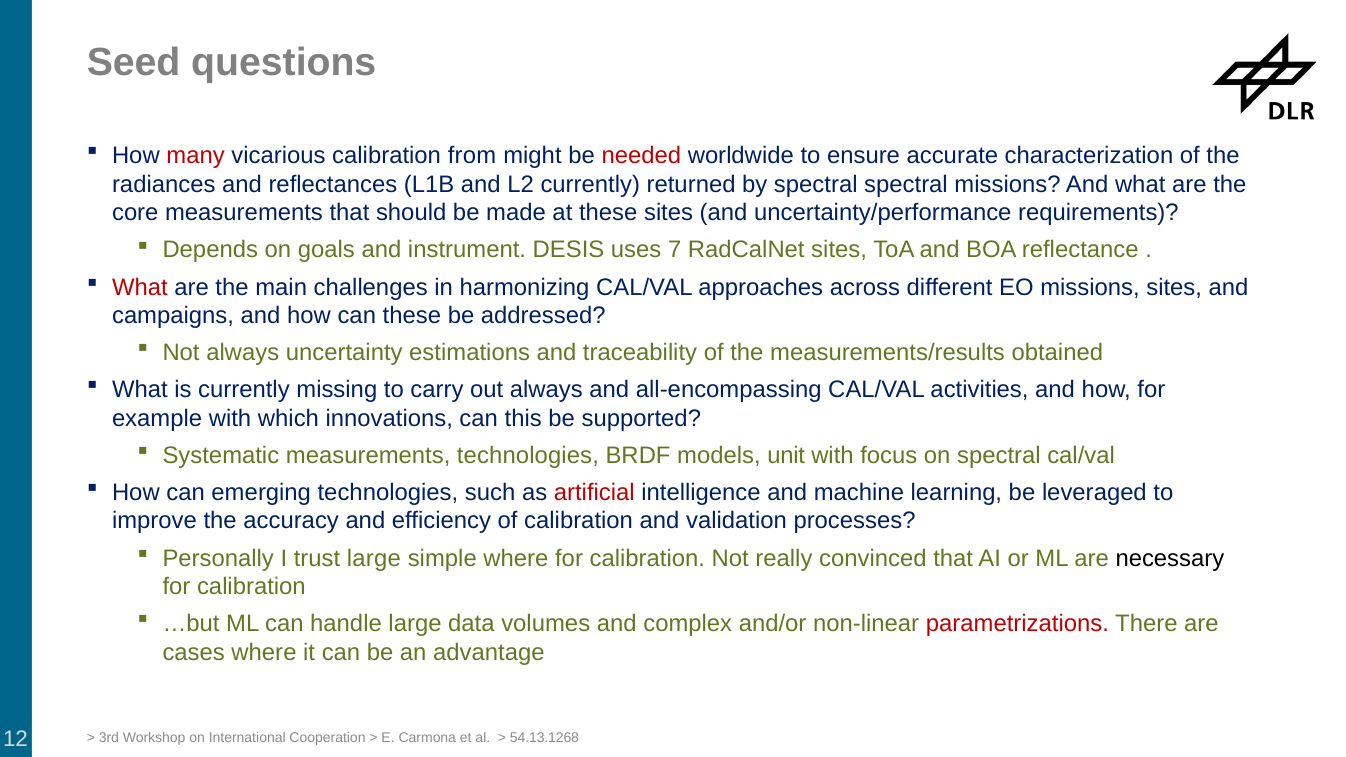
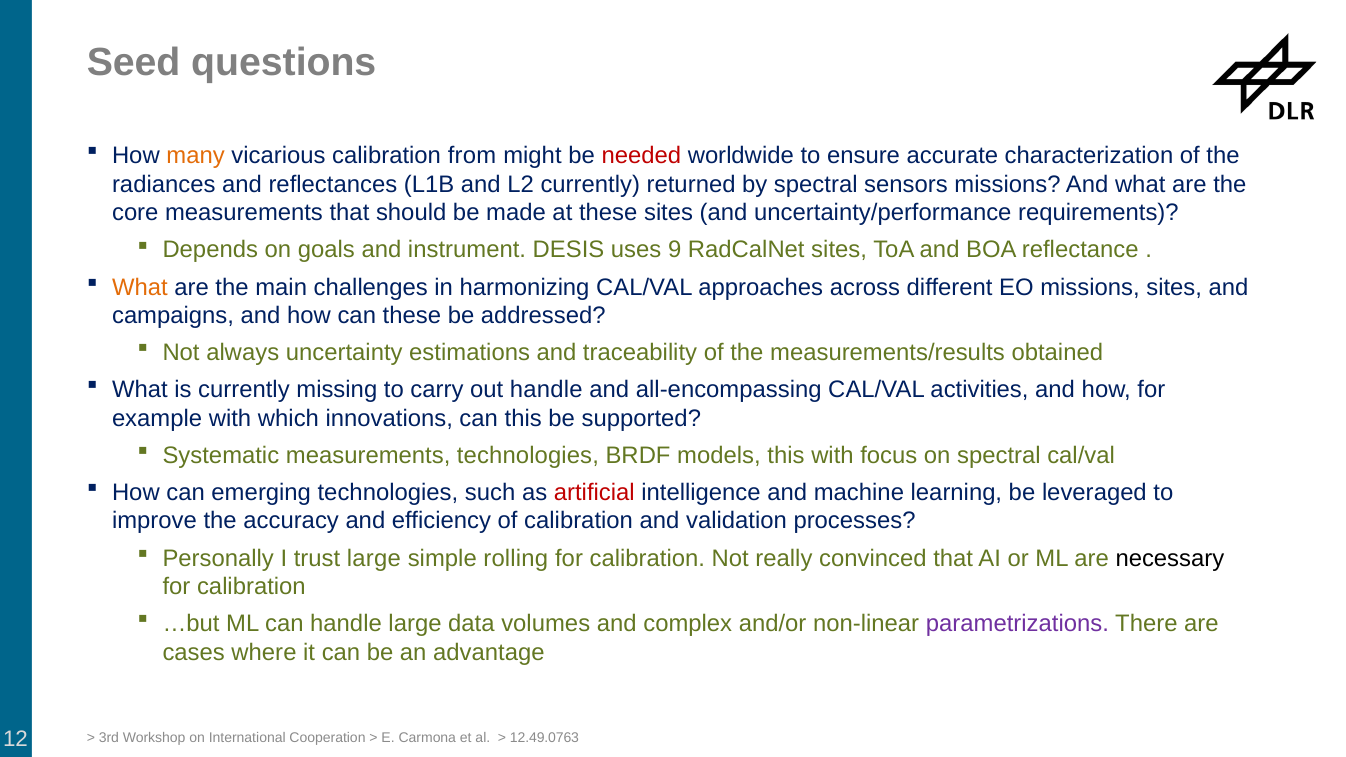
many colour: red -> orange
spectral spectral: spectral -> sensors
7: 7 -> 9
What at (140, 287) colour: red -> orange
out always: always -> handle
models unit: unit -> this
simple where: where -> rolling
parametrizations colour: red -> purple
54.13.1268: 54.13.1268 -> 12.49.0763
